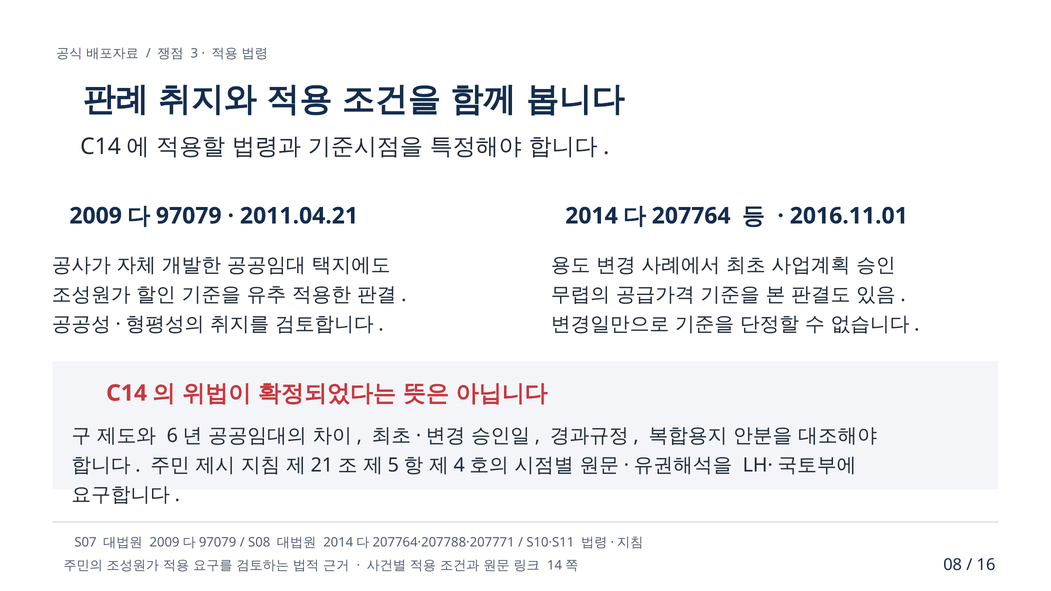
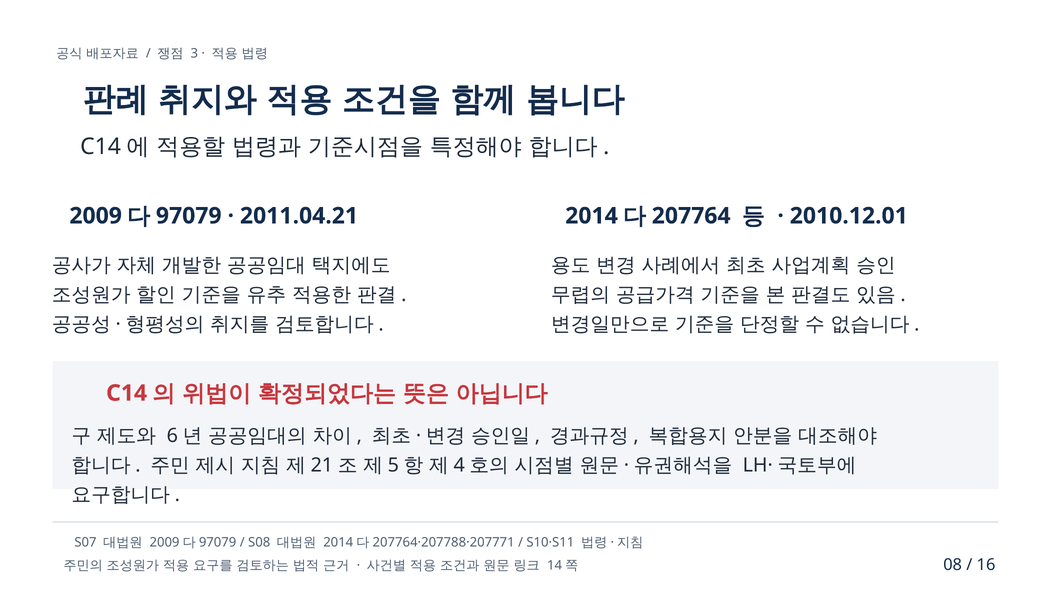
2016.11.01: 2016.11.01 -> 2010.12.01
